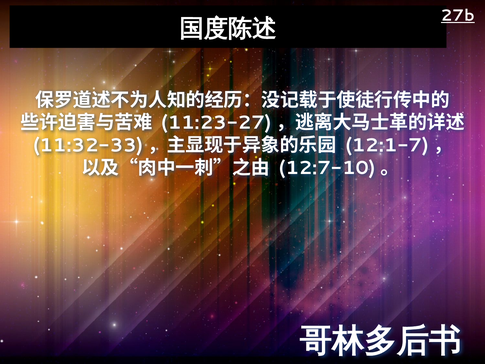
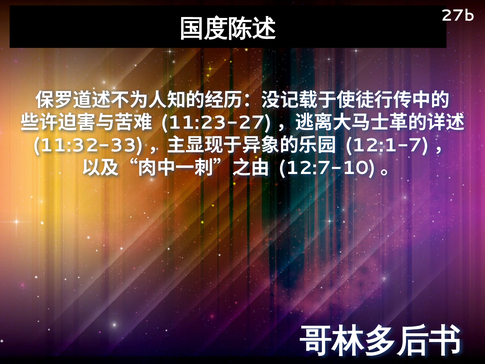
27b underline: present -> none
